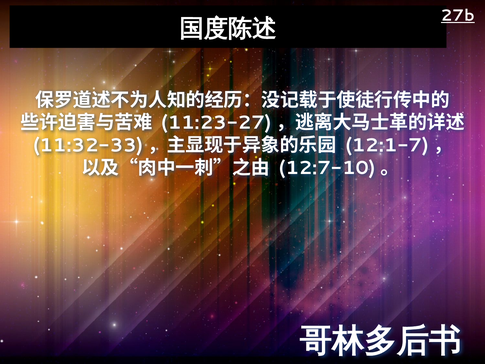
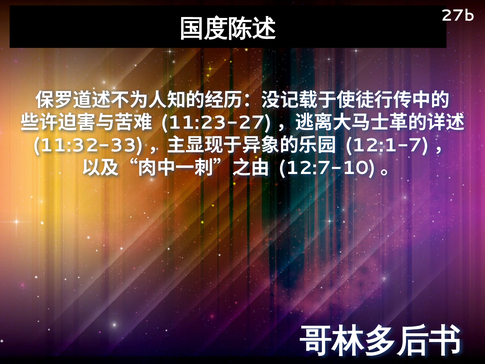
27b underline: present -> none
